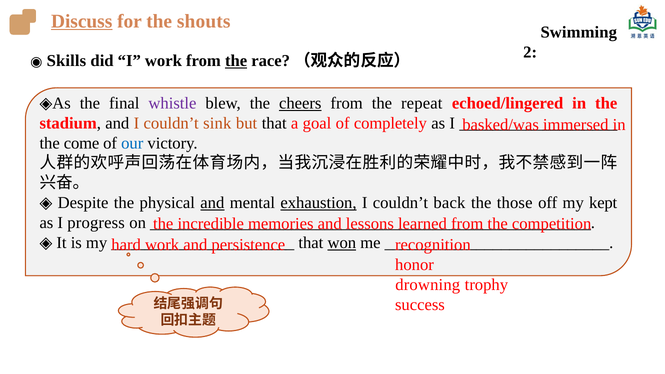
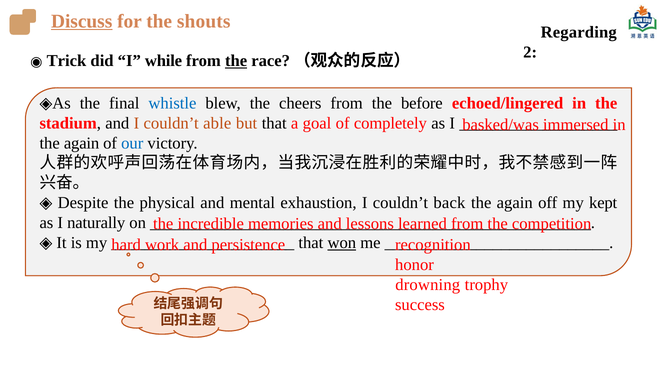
Swimming: Swimming -> Regarding
Skills: Skills -> Trick
I work: work -> while
whistle colour: purple -> blue
cheers underline: present -> none
repeat: repeat -> before
sink: sink -> able
come at (82, 143): come -> again
and at (212, 203) underline: present -> none
exhaustion underline: present -> none
those at (515, 203): those -> again
progress: progress -> naturally
